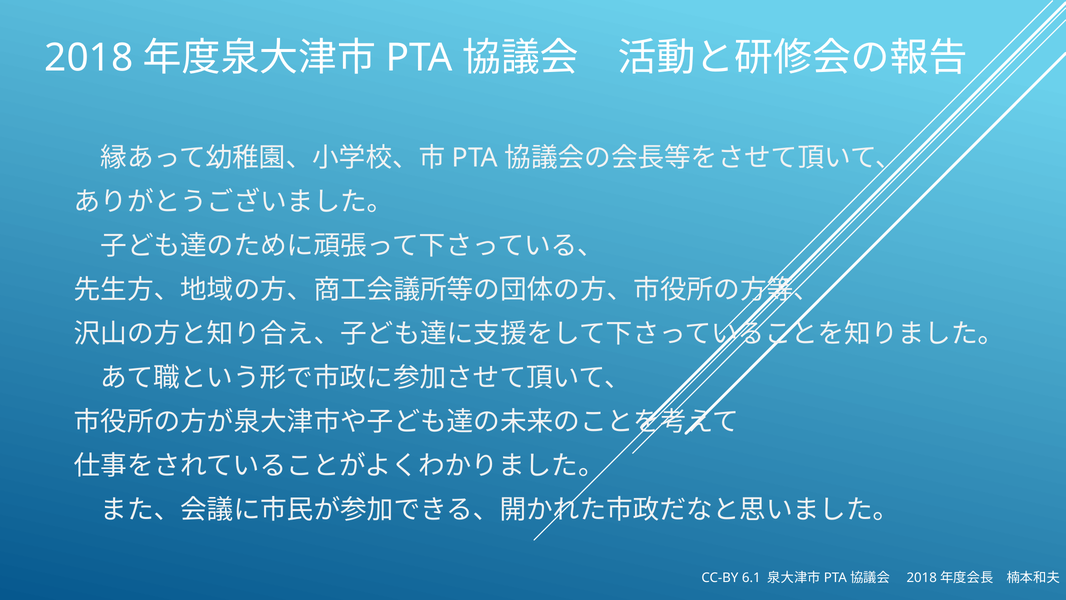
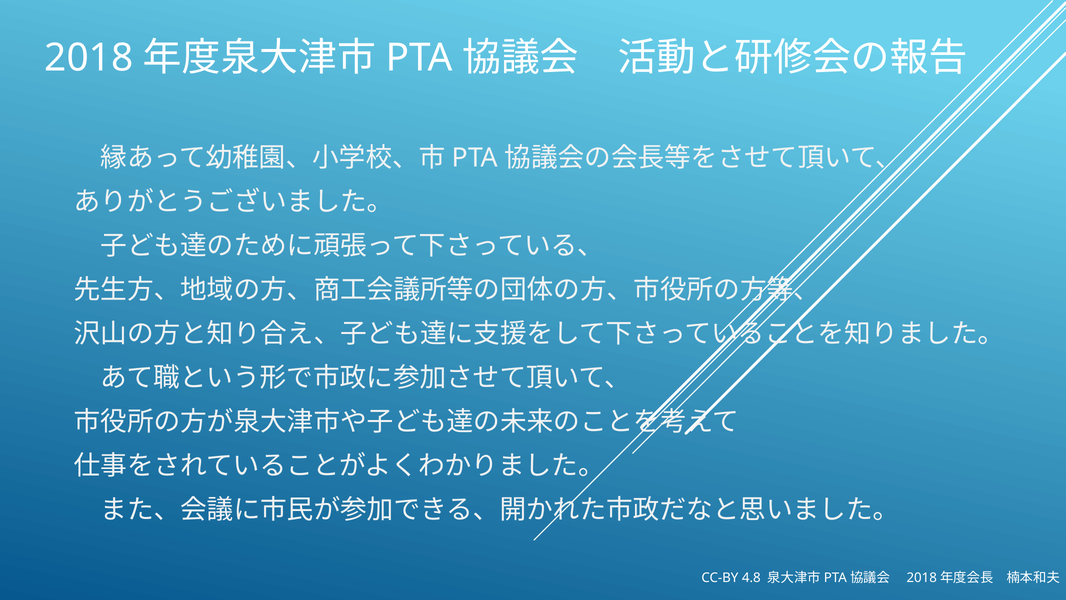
6.1: 6.1 -> 4.8
